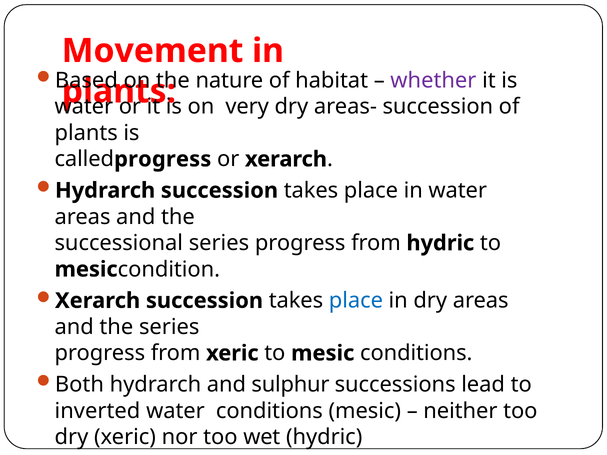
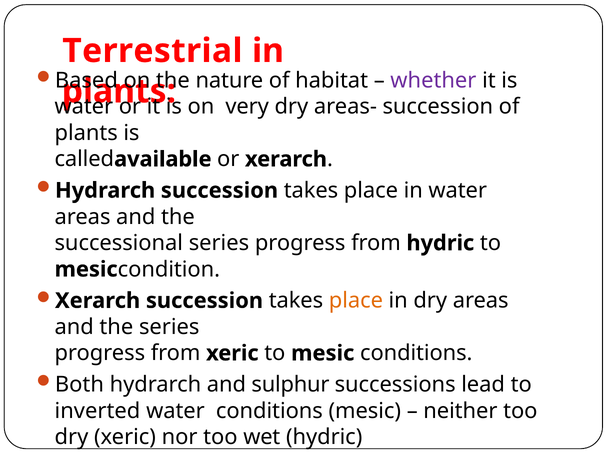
Movement: Movement -> Terrestrial
progress at (163, 159): progress -> available
place at (356, 301) colour: blue -> orange
